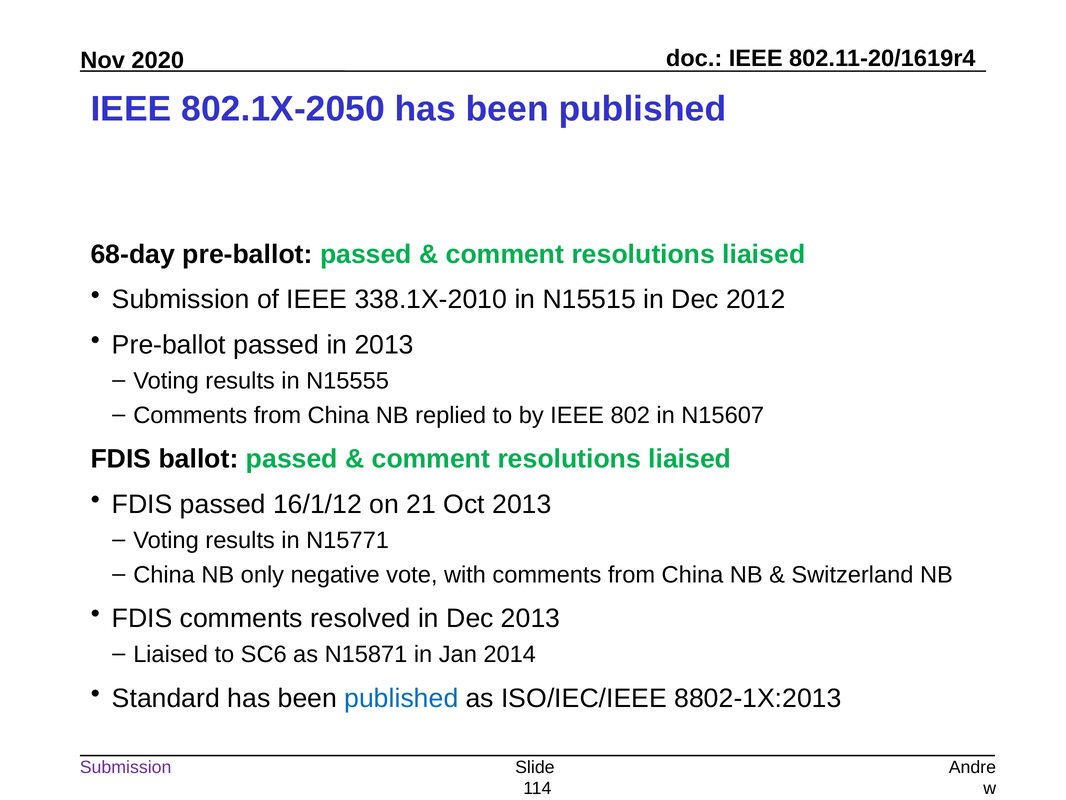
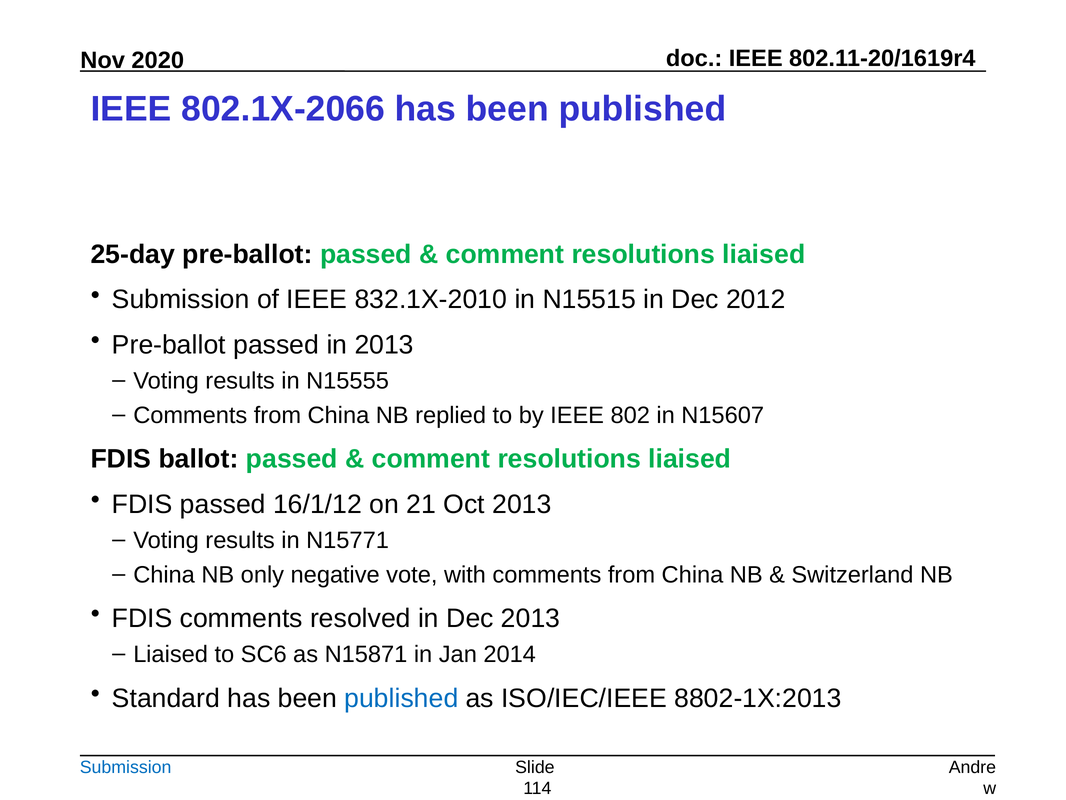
802.1X-2050: 802.1X-2050 -> 802.1X-2066
68-day: 68-day -> 25-day
338.1X-2010: 338.1X-2010 -> 832.1X-2010
Submission at (126, 767) colour: purple -> blue
